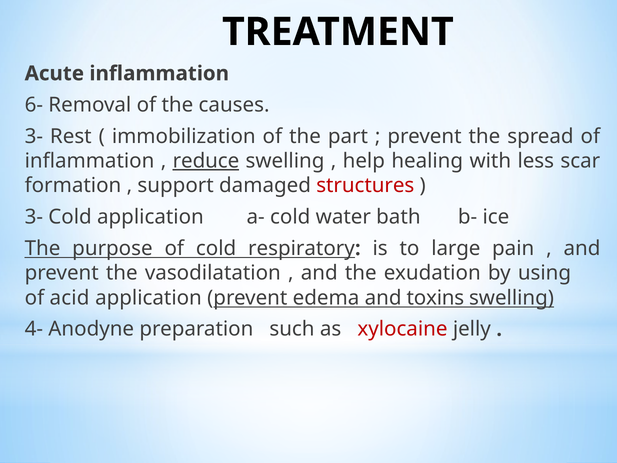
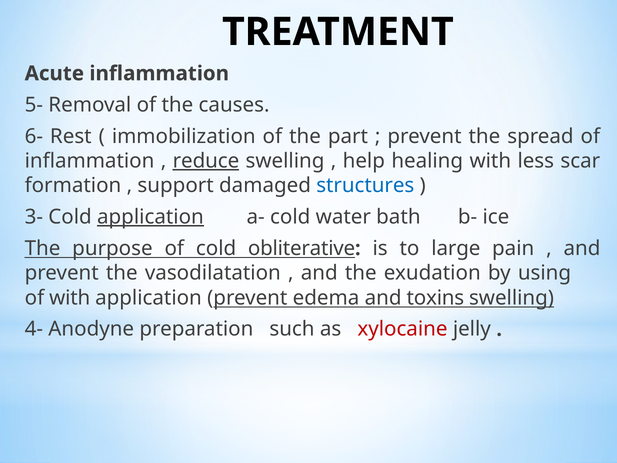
6-: 6- -> 5-
3- at (34, 136): 3- -> 6-
structures colour: red -> blue
application at (150, 217) underline: none -> present
respiratory: respiratory -> obliterative
of acid: acid -> with
